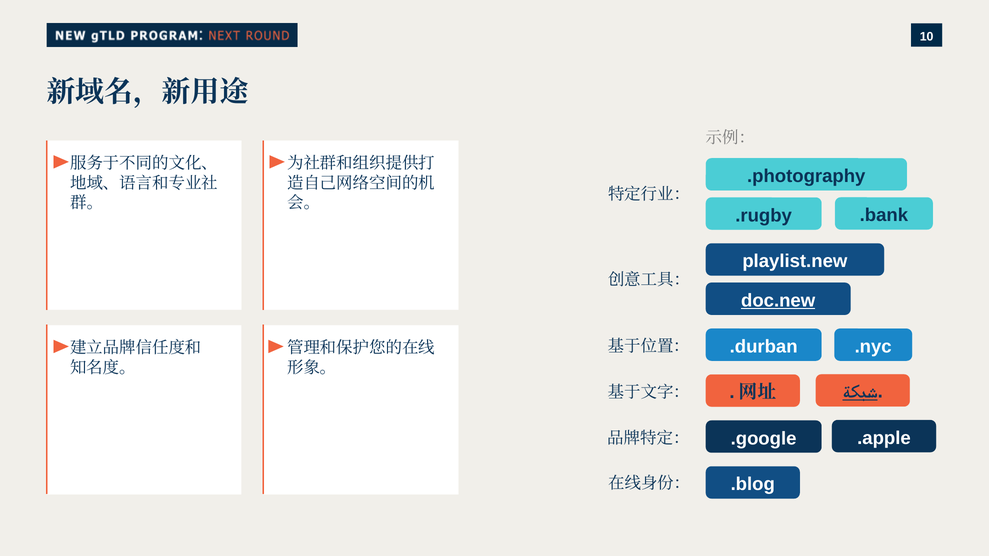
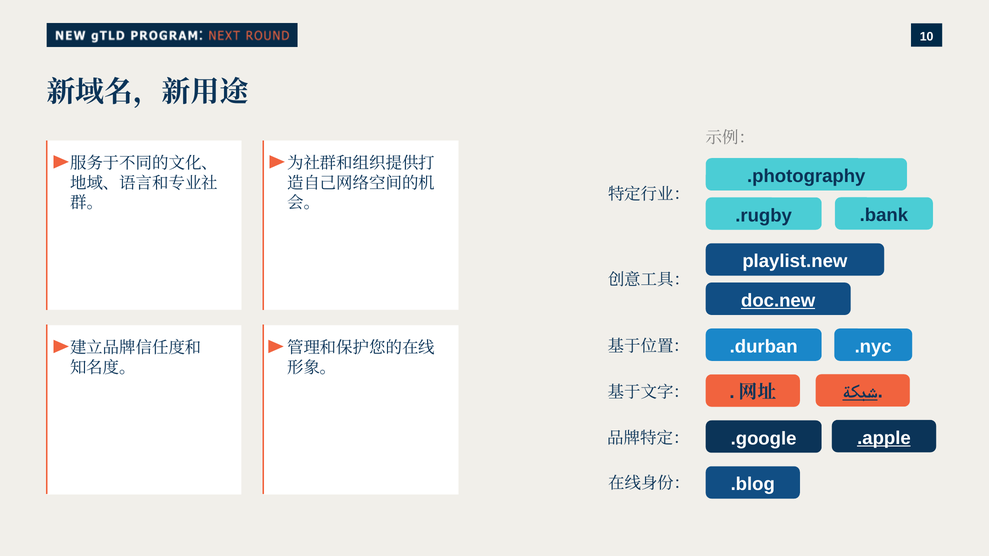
.apple underline: none -> present
